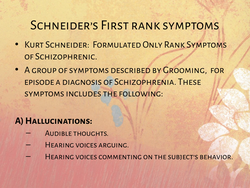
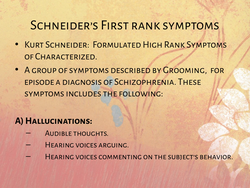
Only: Only -> High
Schizophrenic: Schizophrenic -> Characterized
